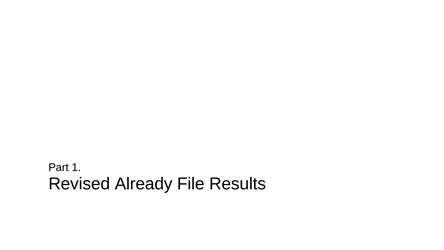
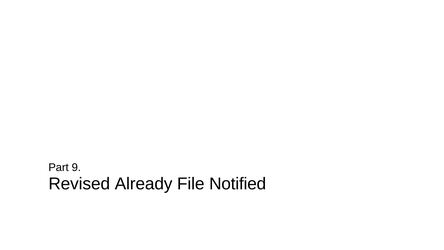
1: 1 -> 9
Results: Results -> Notified
